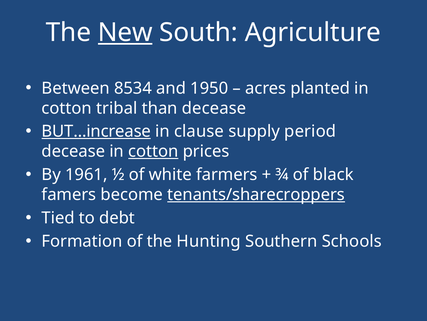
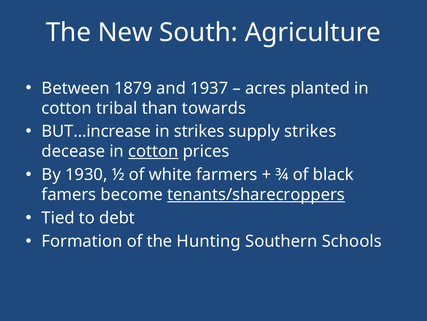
New underline: present -> none
8534: 8534 -> 1879
1950: 1950 -> 1937
than decease: decease -> towards
BUT…increase underline: present -> none
in clause: clause -> strikes
supply period: period -> strikes
1961: 1961 -> 1930
